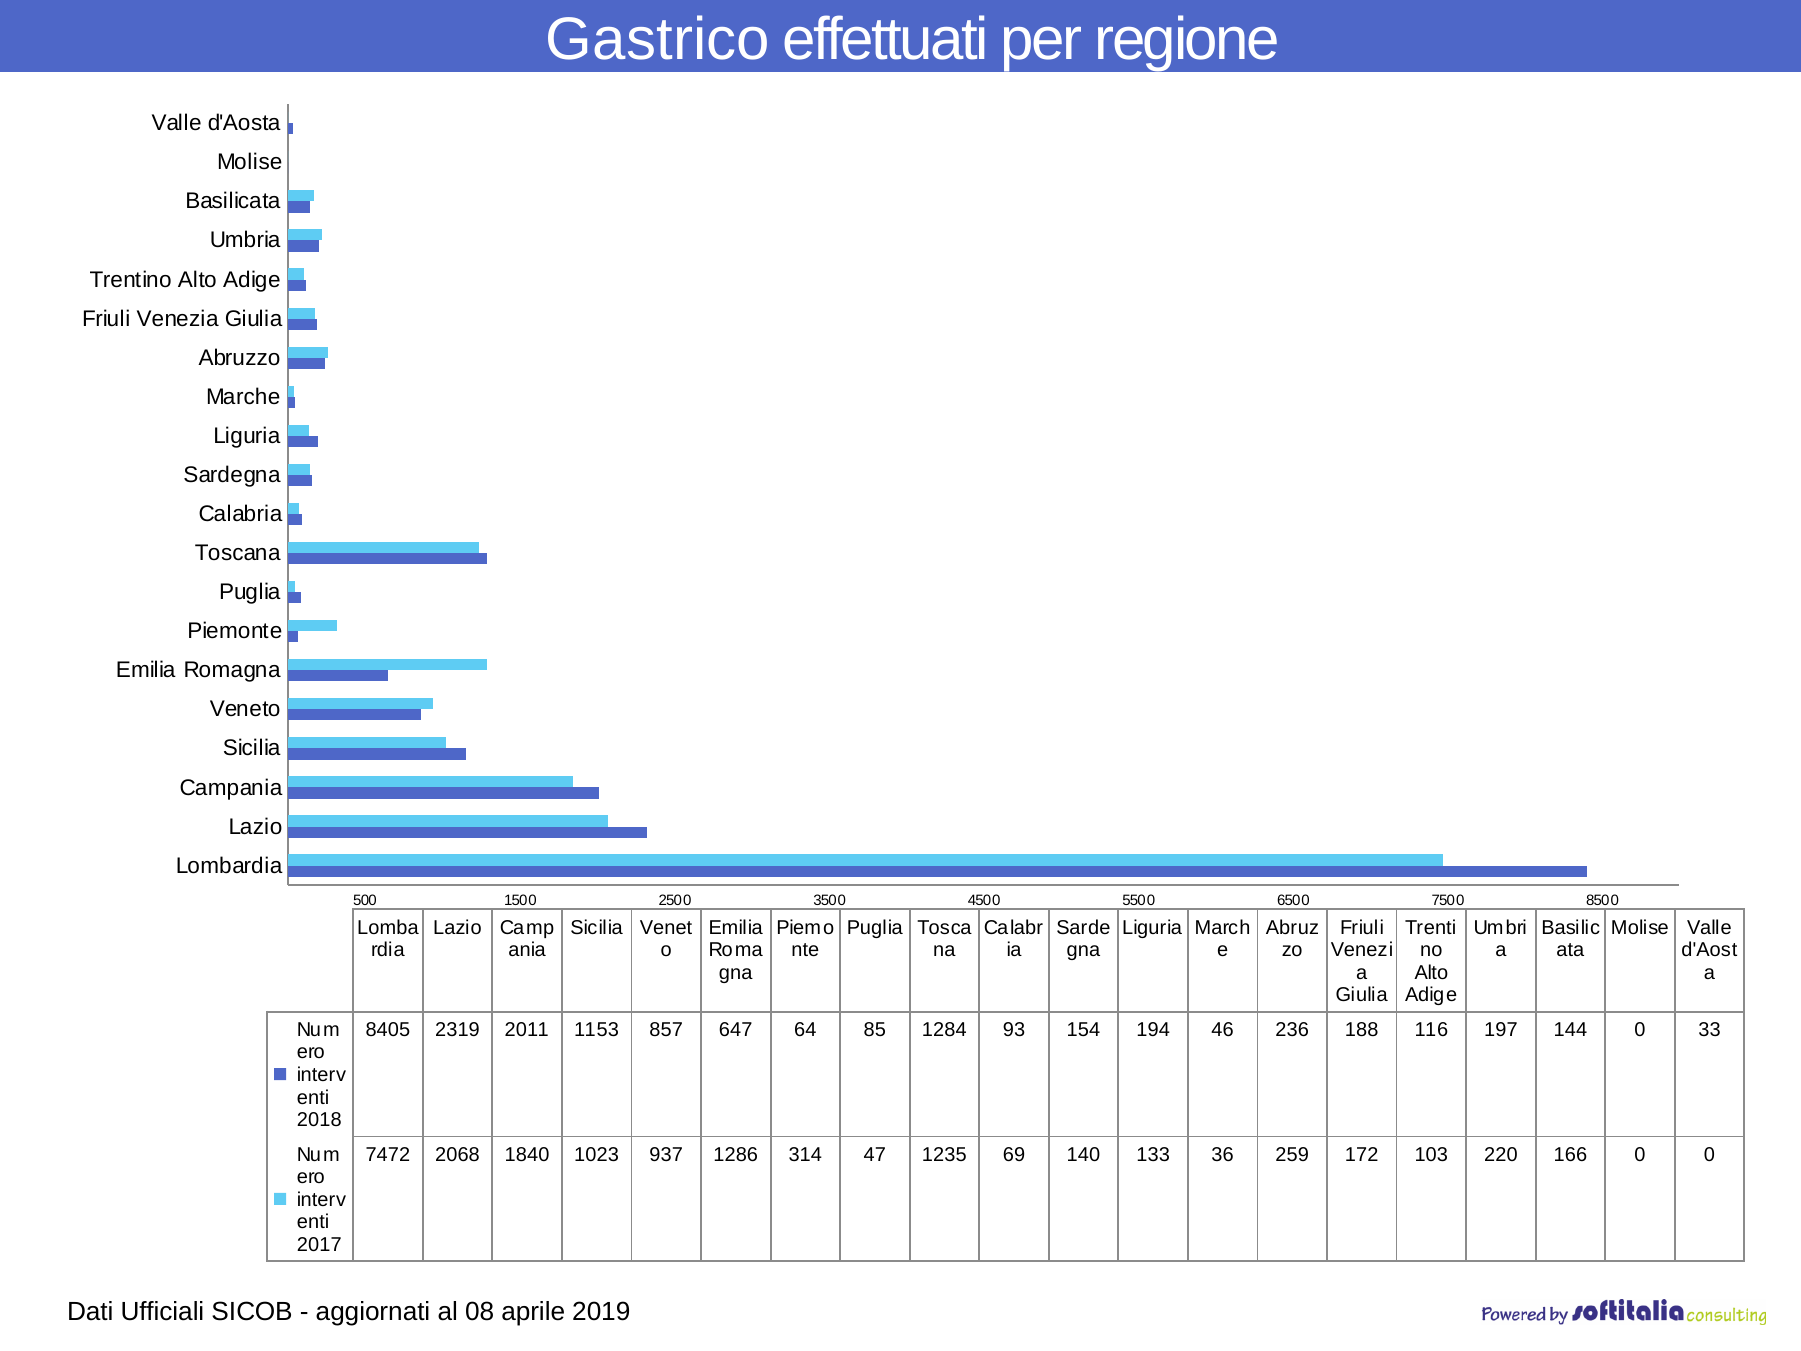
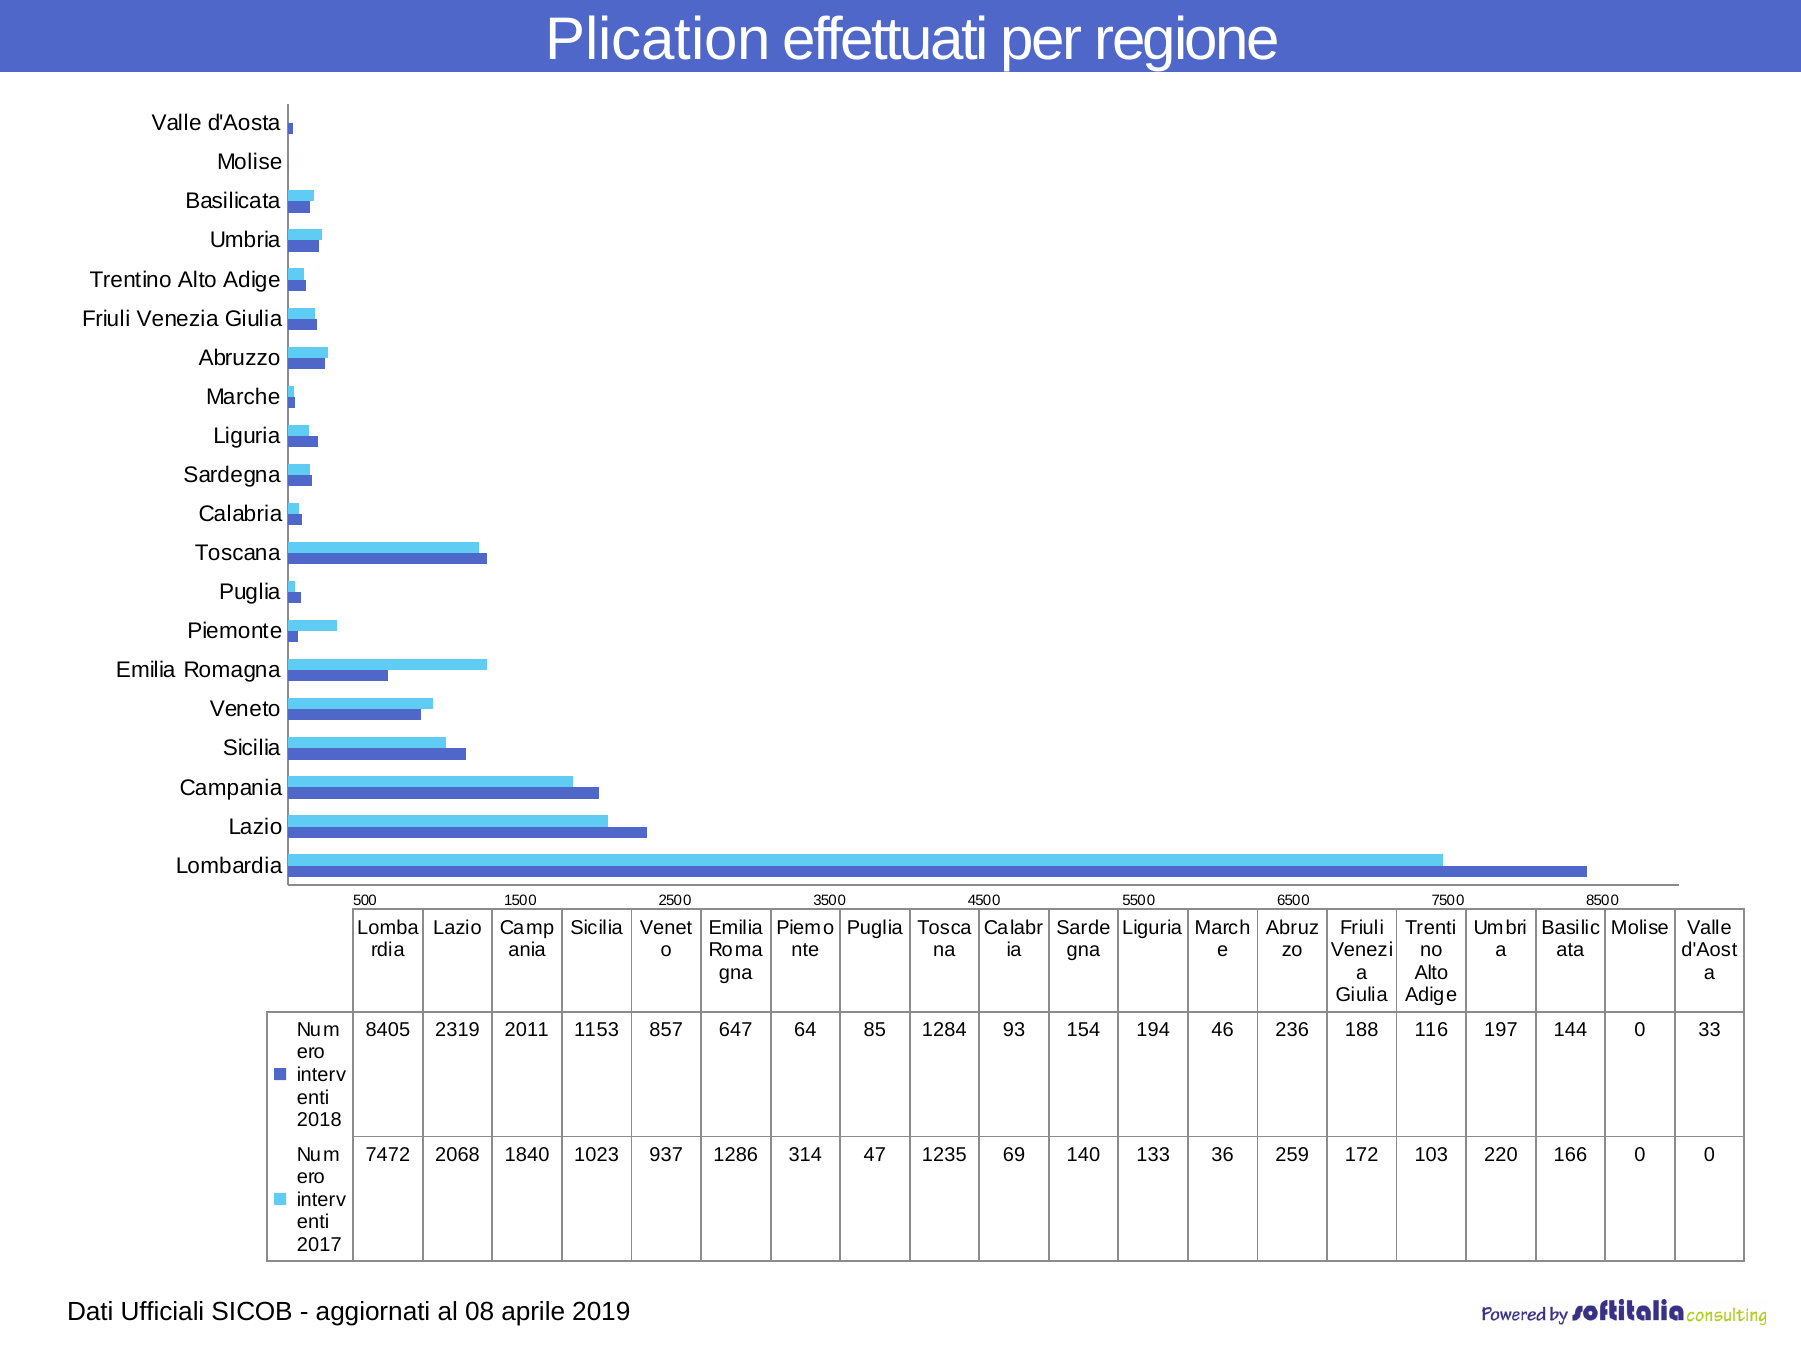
Gastrico: Gastrico -> Plication
